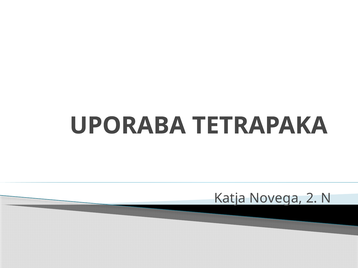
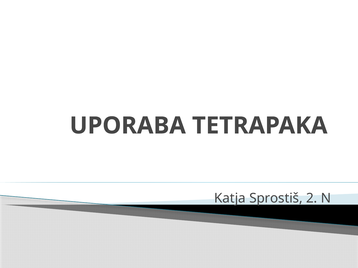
Novega: Novega -> Sprostiš
